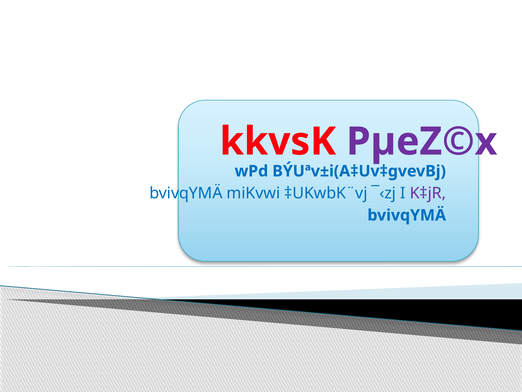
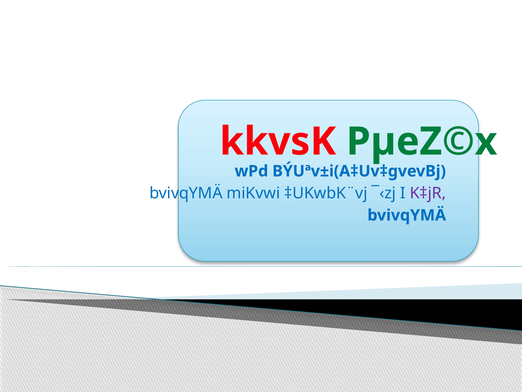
PµeZ©x colour: purple -> green
